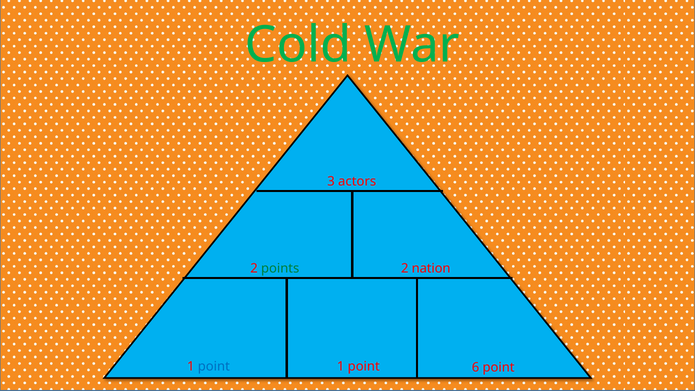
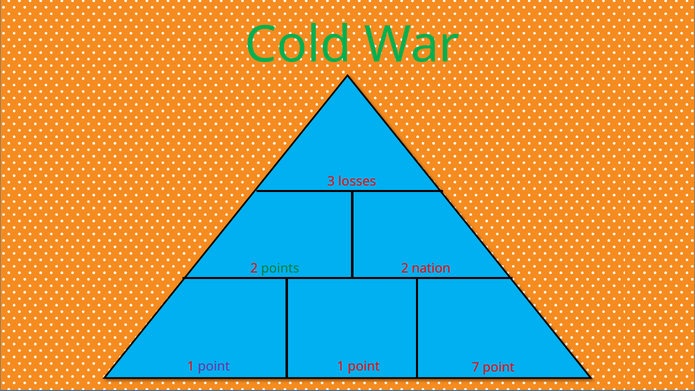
actors: actors -> losses
point at (214, 367) colour: blue -> purple
6: 6 -> 7
